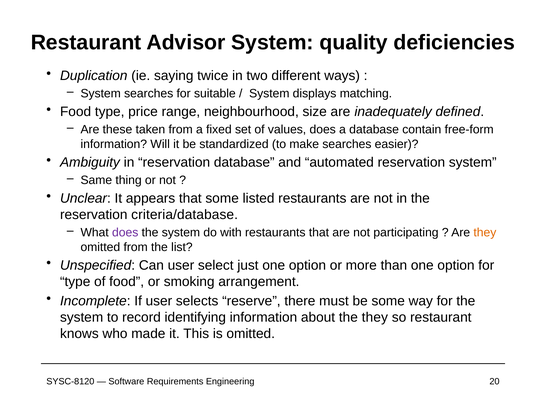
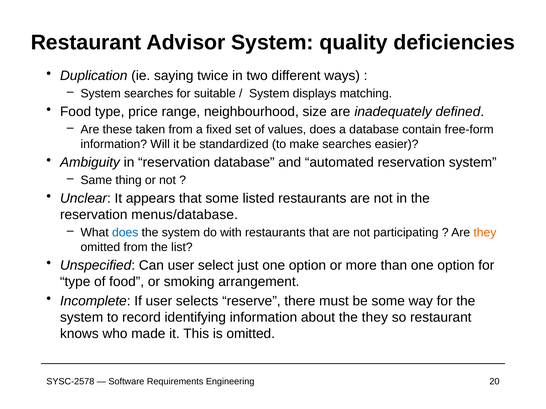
criteria/database: criteria/database -> menus/database
does at (125, 233) colour: purple -> blue
SYSC-8120: SYSC-8120 -> SYSC-2578
